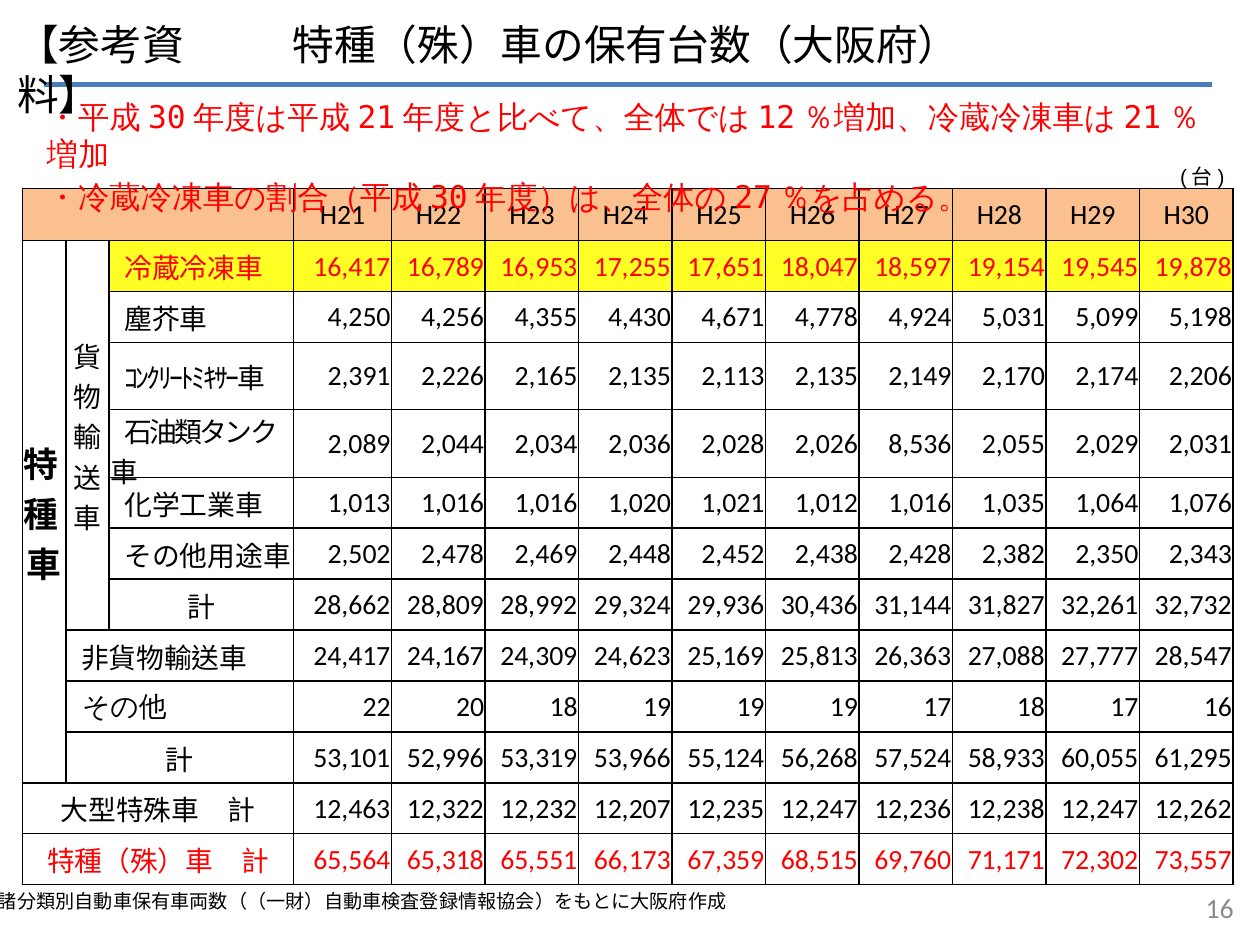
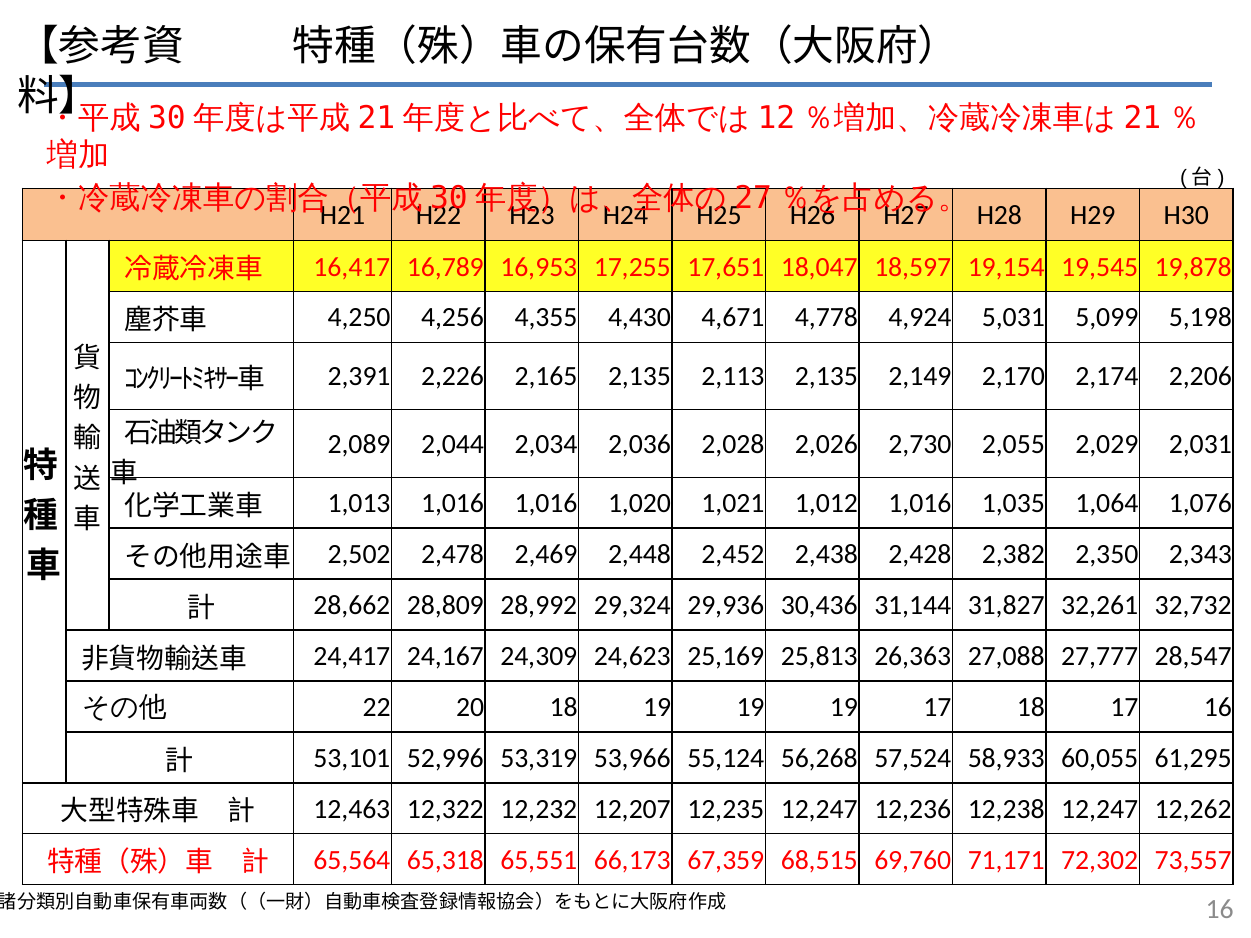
8,536: 8,536 -> 2,730
